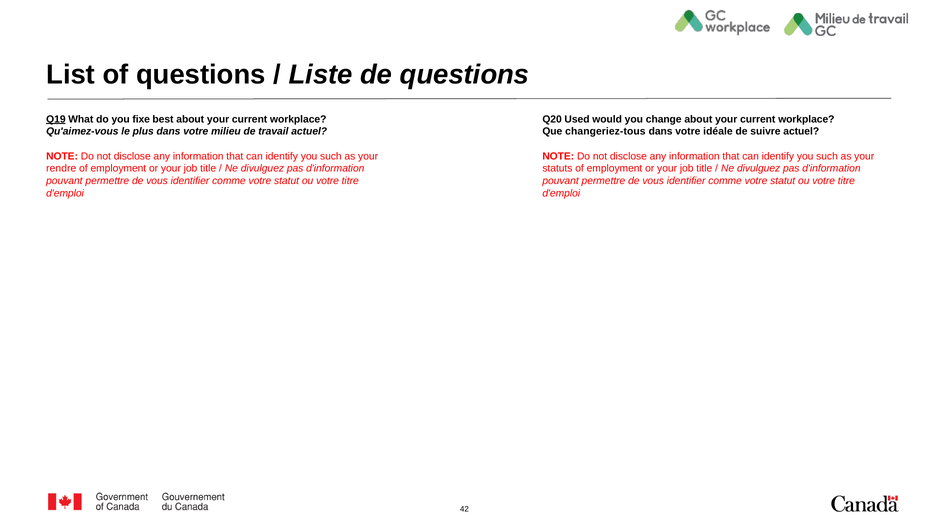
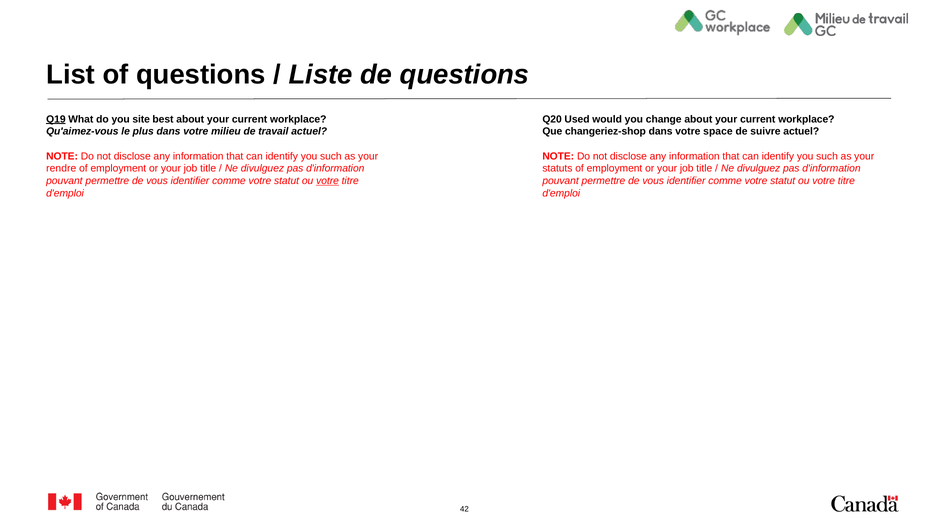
fixe: fixe -> site
changeriez-tous: changeriez-tous -> changeriez-shop
idéale: idéale -> space
votre at (328, 181) underline: none -> present
